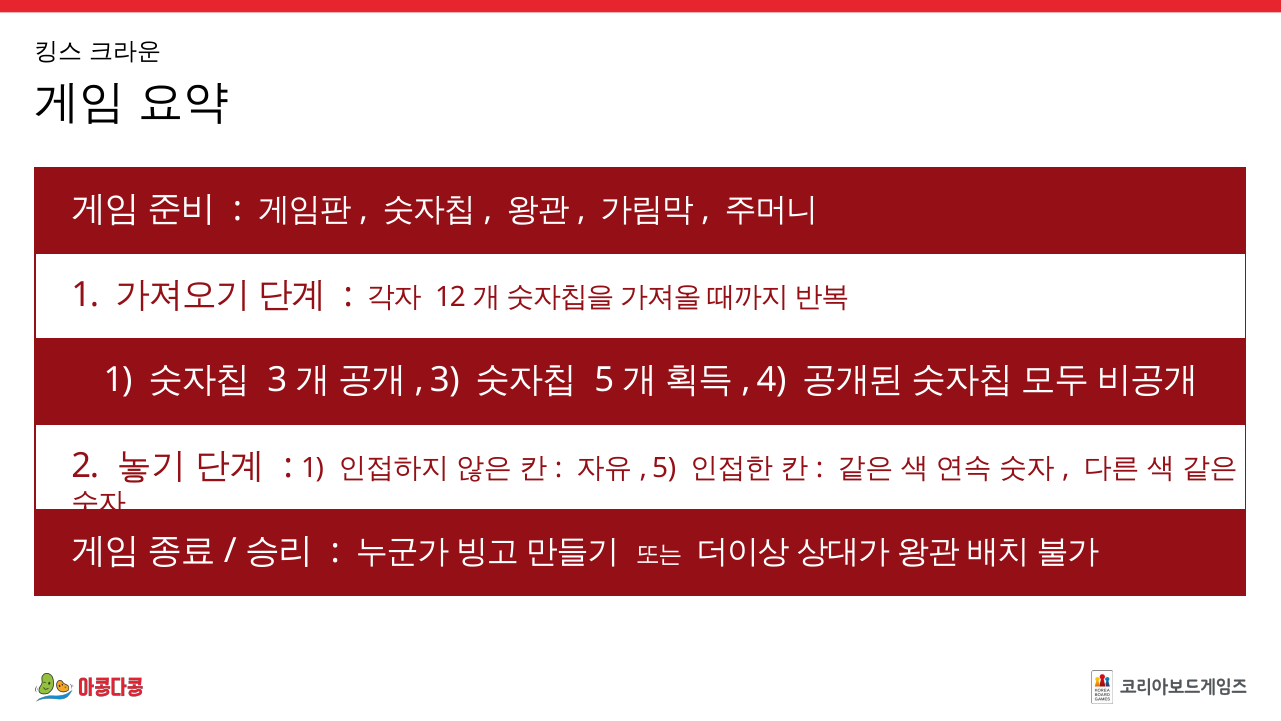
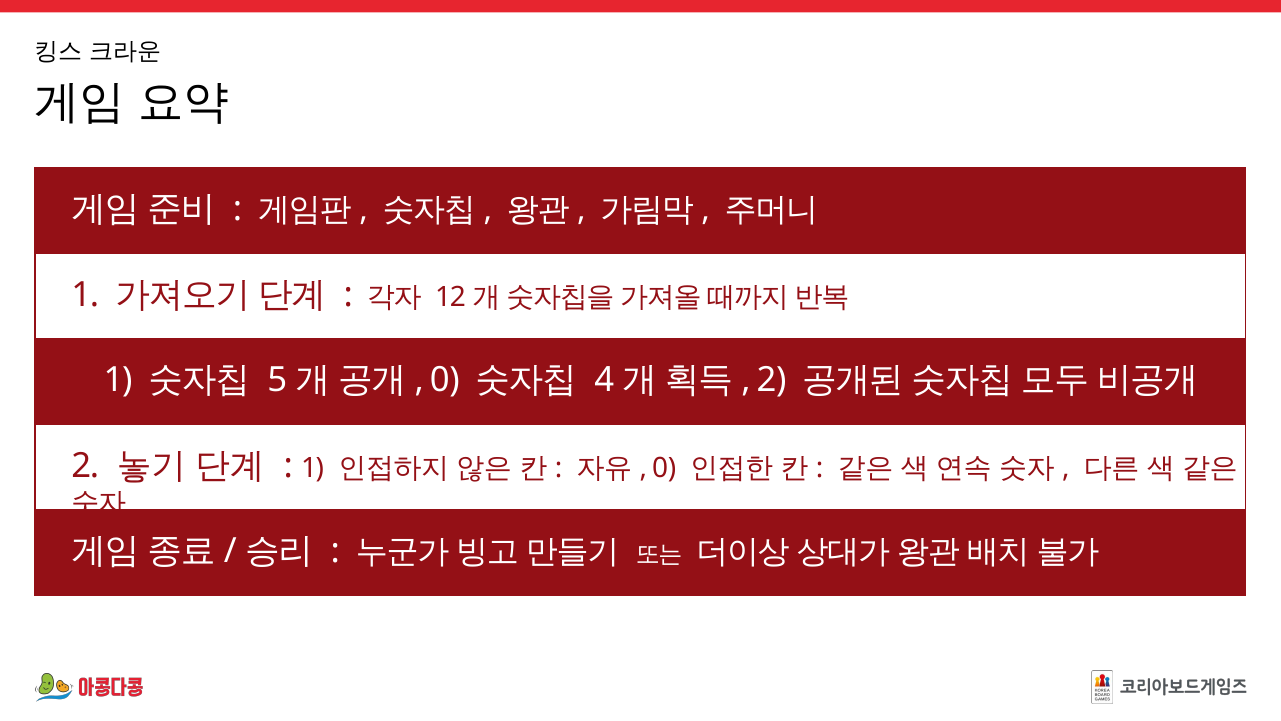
3 at (277, 379): 3 -> 5
3 at (445, 379): 3 -> 0
5 at (604, 379): 5 -> 4
4 at (772, 379): 4 -> 2
5 at (664, 468): 5 -> 0
